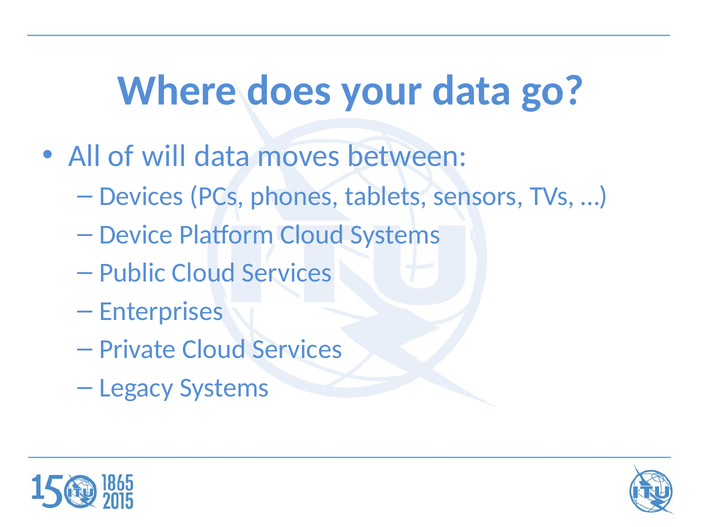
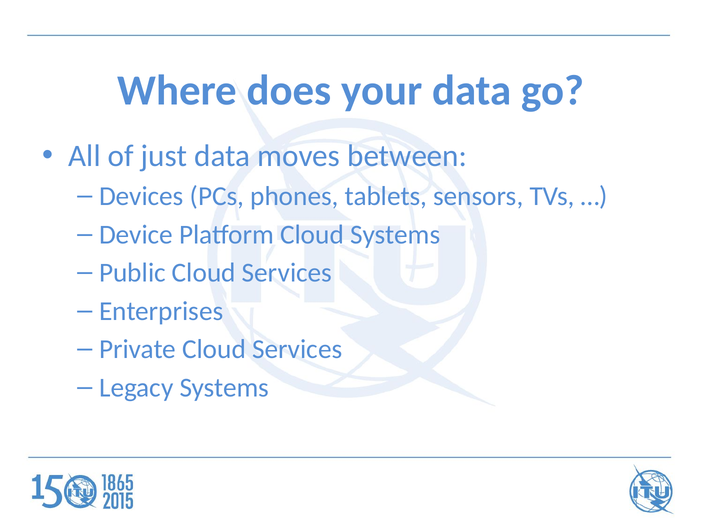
will: will -> just
